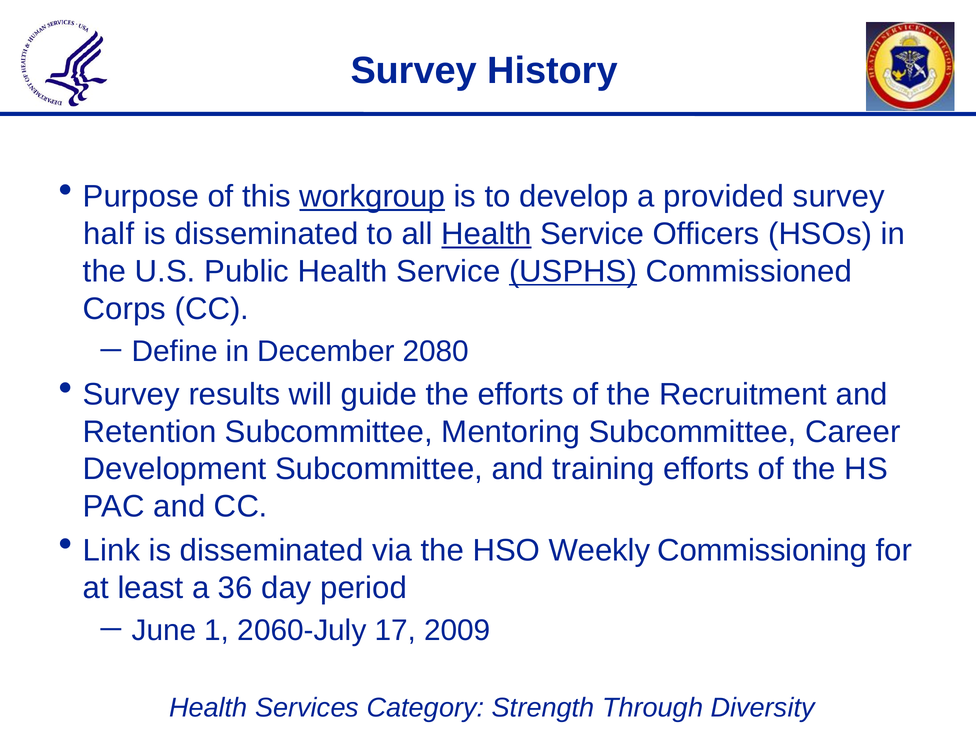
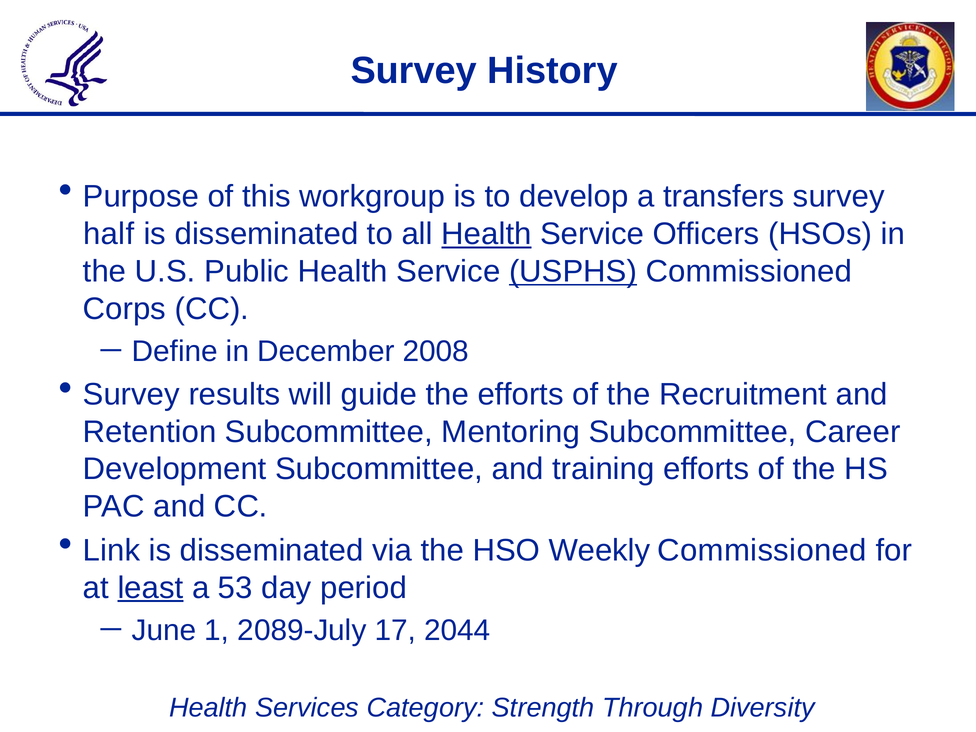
workgroup underline: present -> none
provided: provided -> transfers
2080: 2080 -> 2008
Weekly Commissioning: Commissioning -> Commissioned
least underline: none -> present
36: 36 -> 53
2060-July: 2060-July -> 2089-July
2009: 2009 -> 2044
